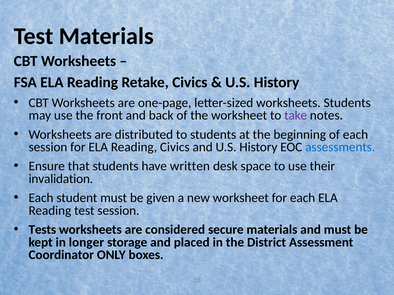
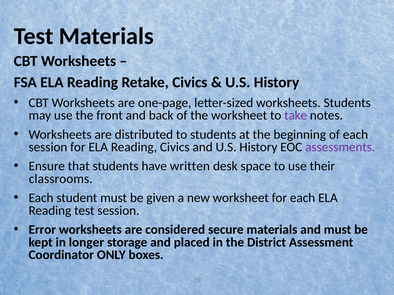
assessments colour: blue -> purple
invalidation: invalidation -> classrooms
Tests: Tests -> Error
